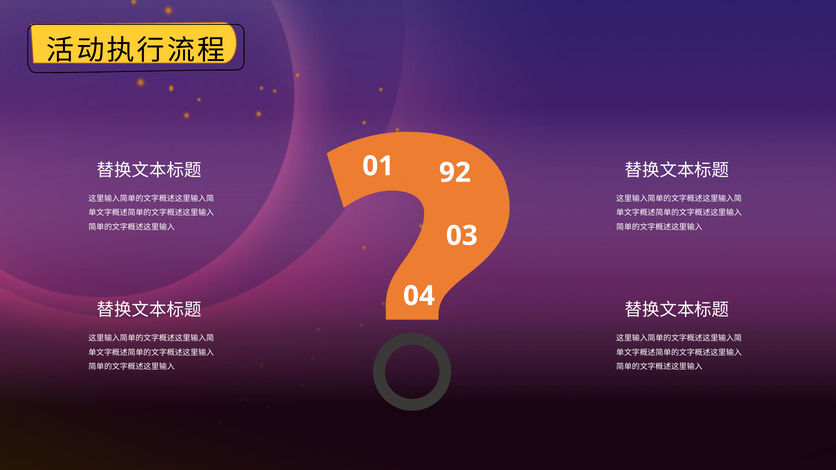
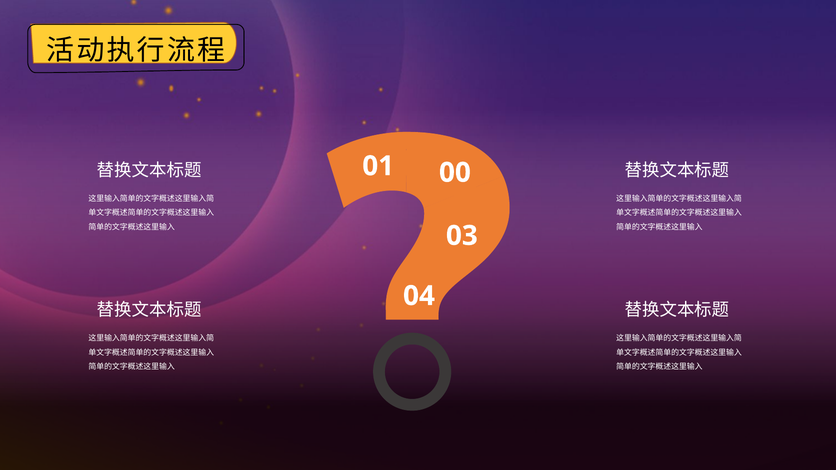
92: 92 -> 00
